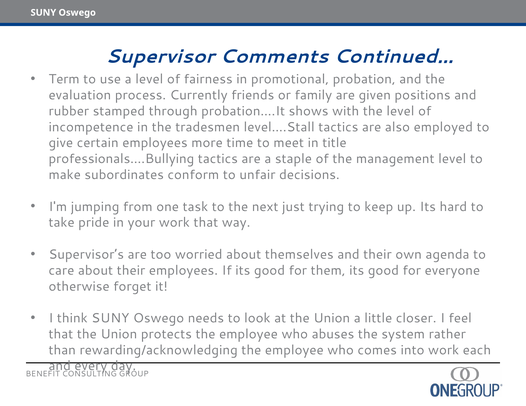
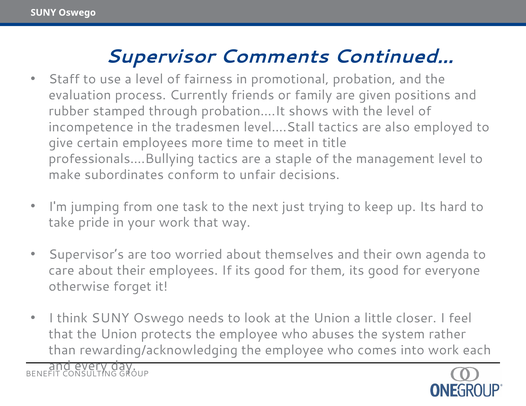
Term: Term -> Staff
